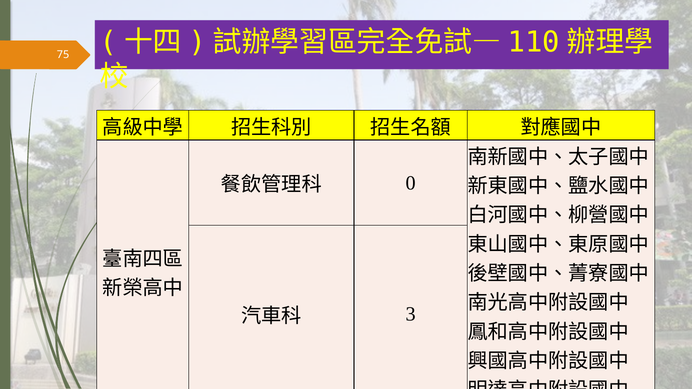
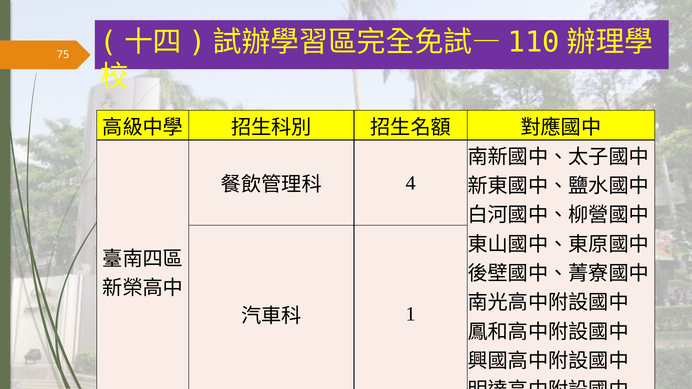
0: 0 -> 4
3: 3 -> 1
